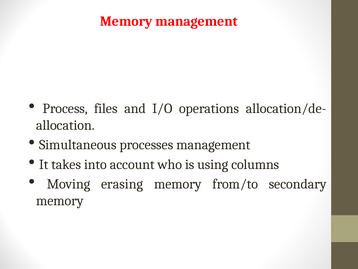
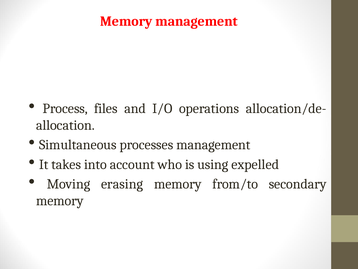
columns: columns -> expelled
